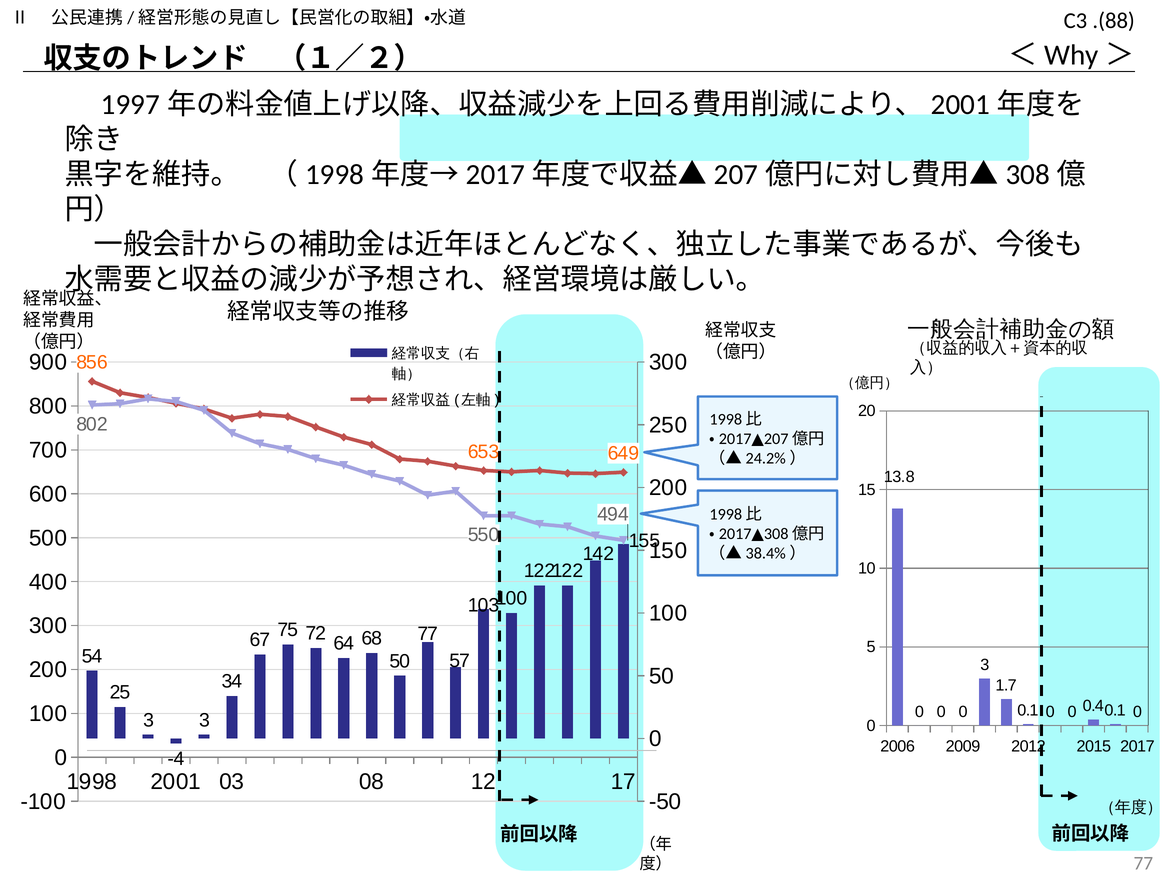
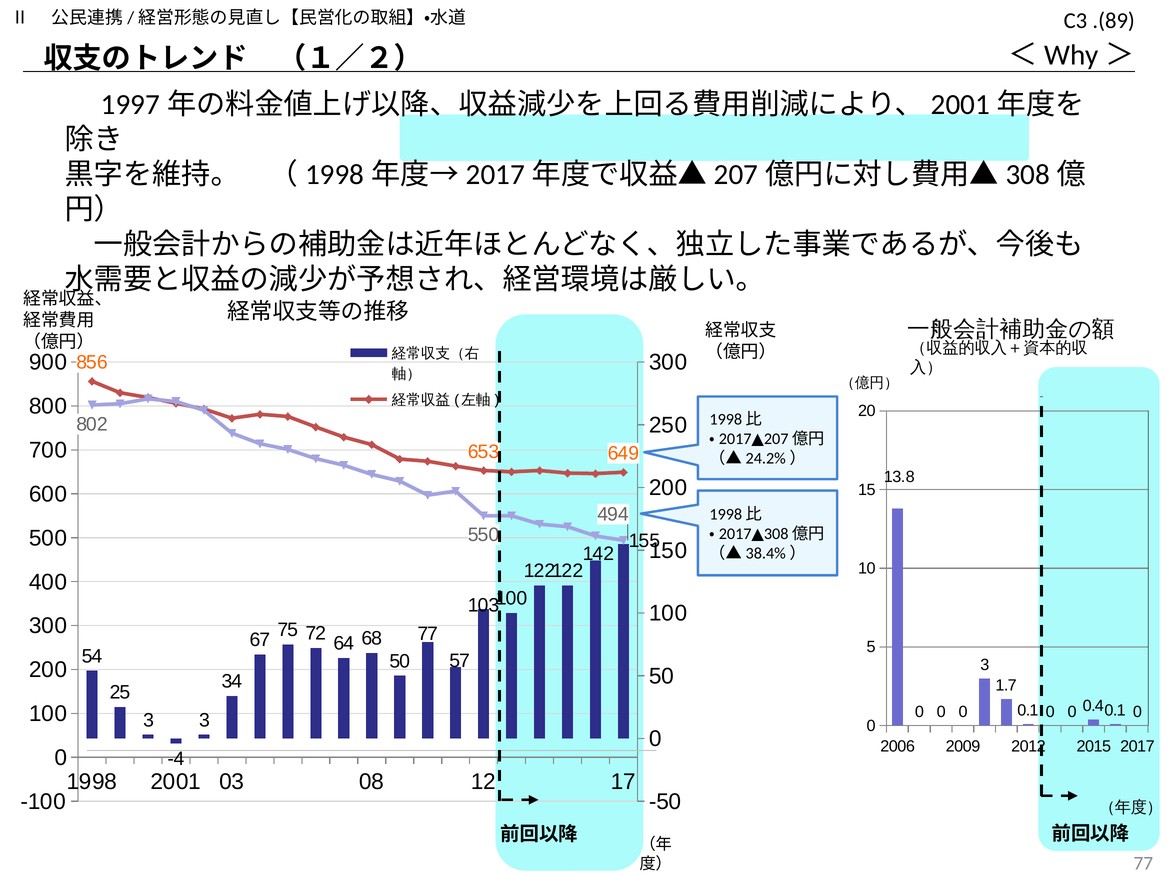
.(88: .(88 -> .(89
